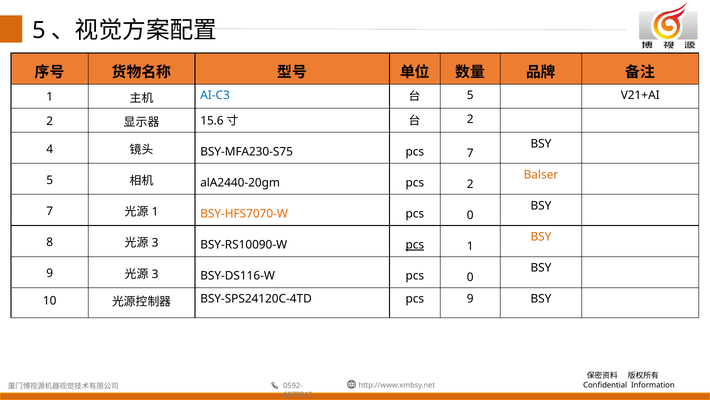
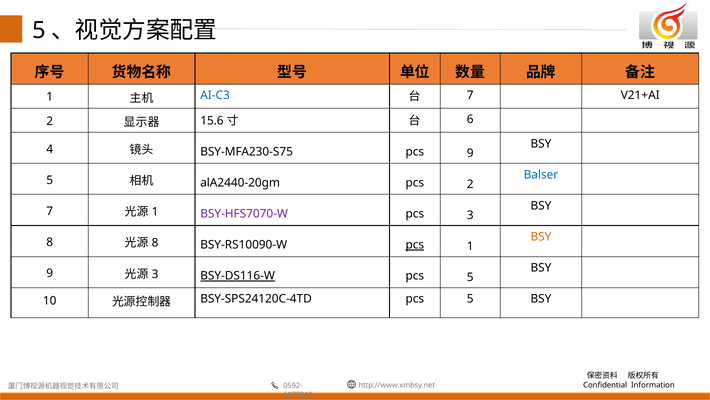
5 at (470, 95): 5 -> 7
2 at (470, 119): 2 -> 6
pcs 7: 7 -> 9
Balser colour: orange -> blue
BSY-HFS7070-W colour: orange -> purple
0 at (470, 215): 0 -> 3
3 at (155, 243): 3 -> 8
BSY-DS116-W underline: none -> present
0 at (470, 277): 0 -> 5
BSY-SPS24120C-4TD pcs 9: 9 -> 5
